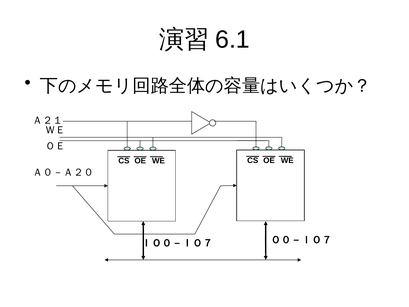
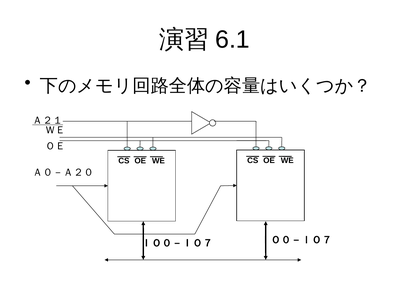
Ａ２１ underline: none -> present
